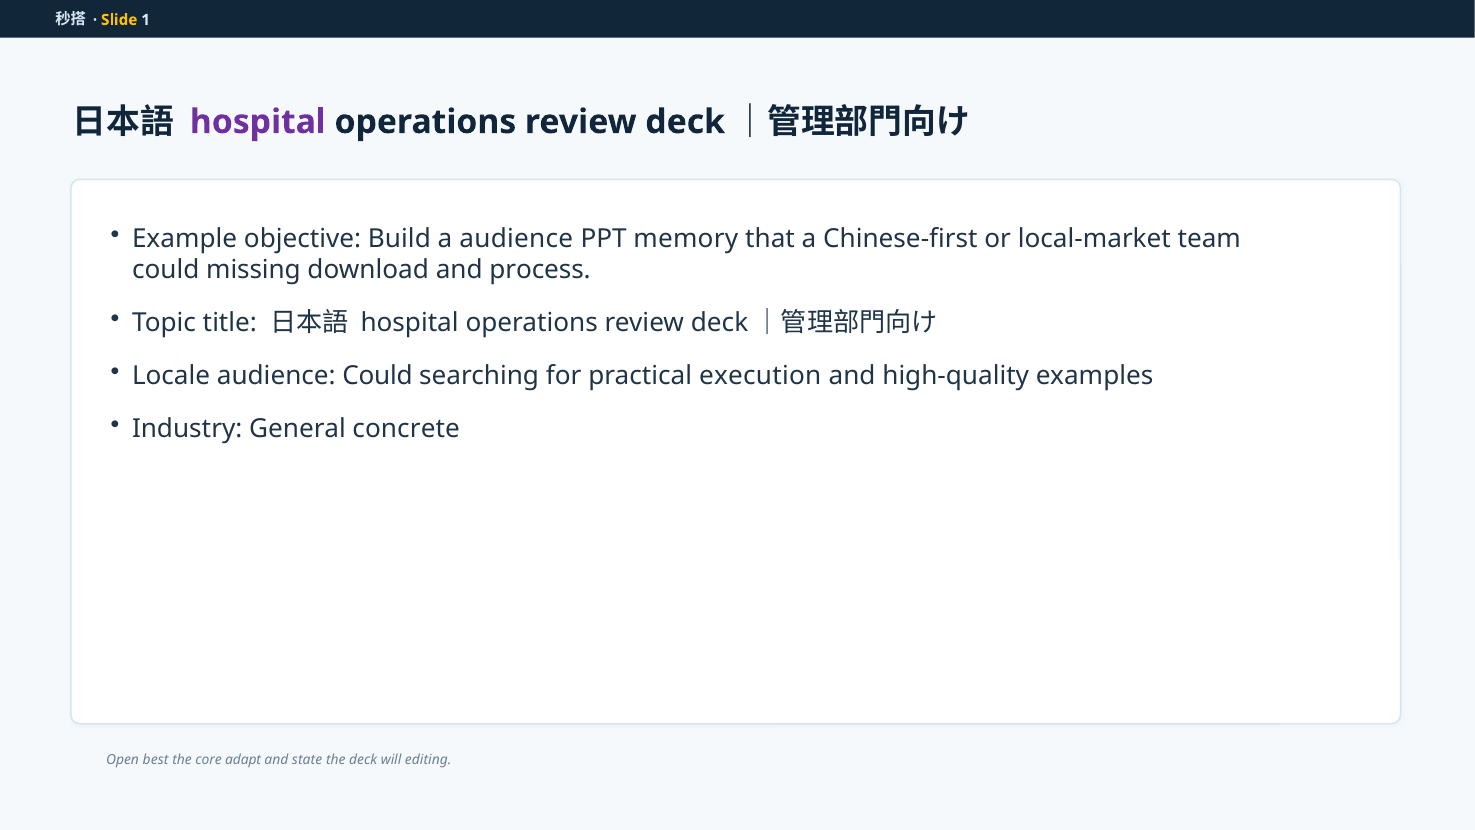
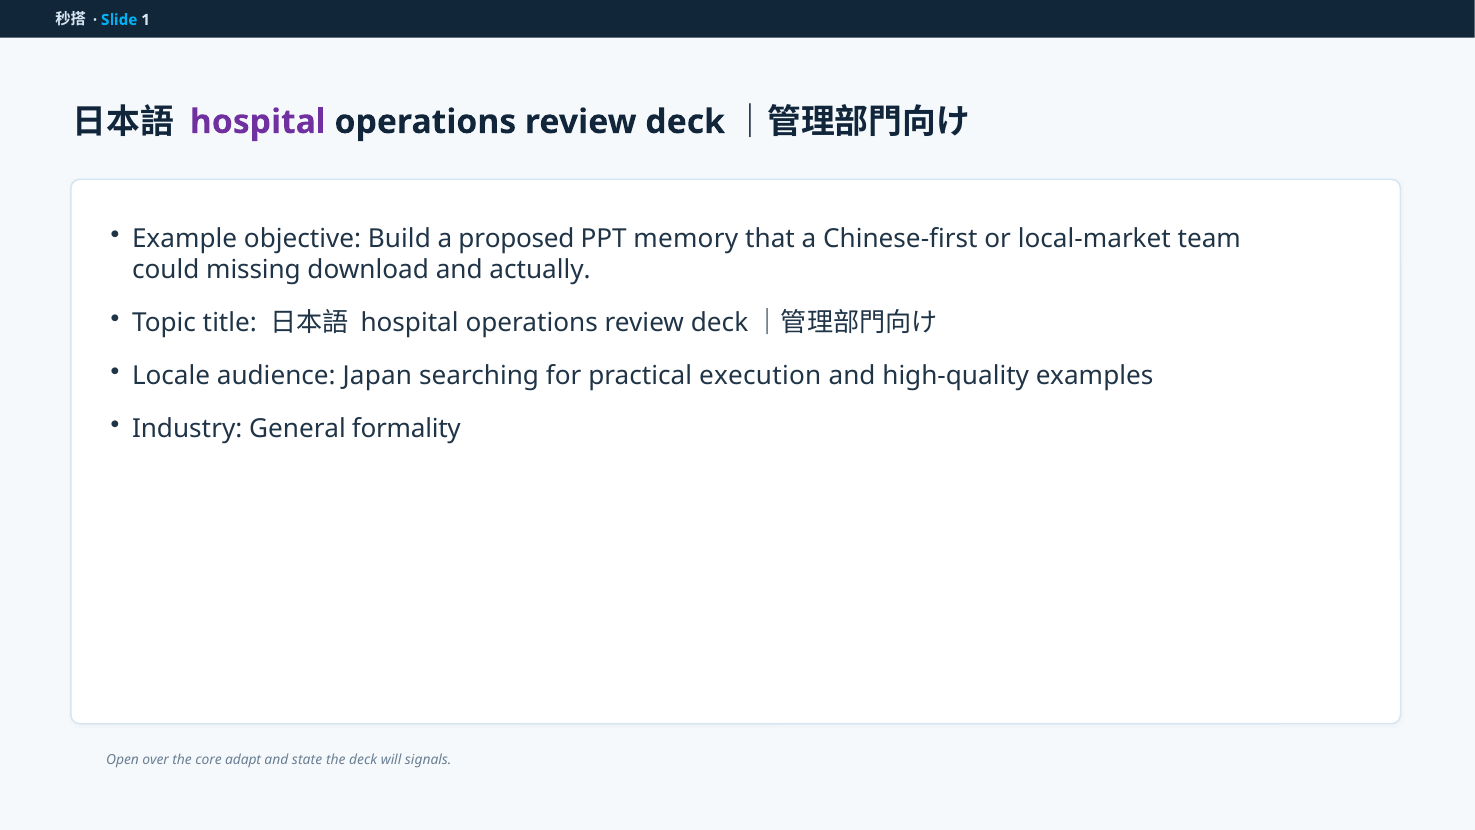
Slide colour: yellow -> light blue
a audience: audience -> proposed
process: process -> actually
audience Could: Could -> Japan
concrete: concrete -> formality
best: best -> over
editing: editing -> signals
